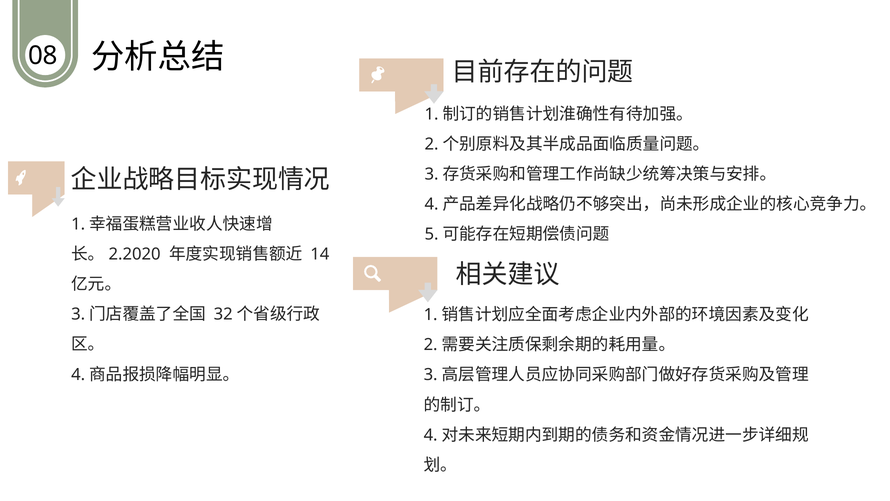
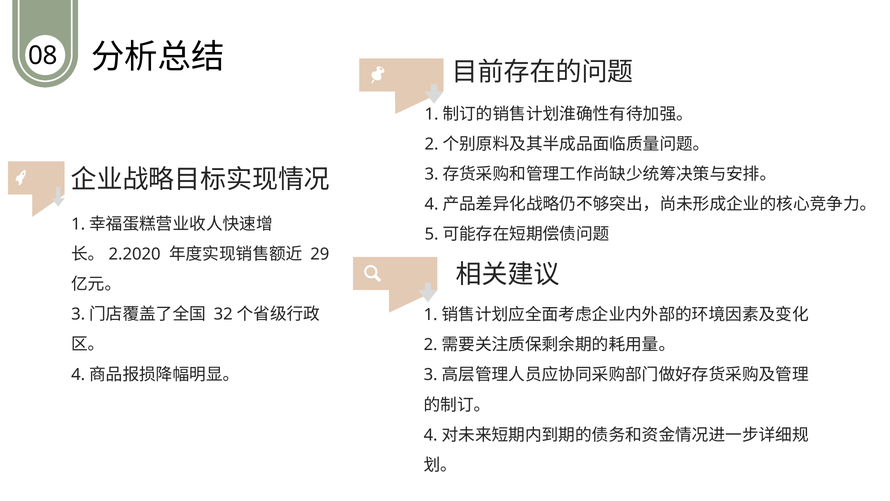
14: 14 -> 29
